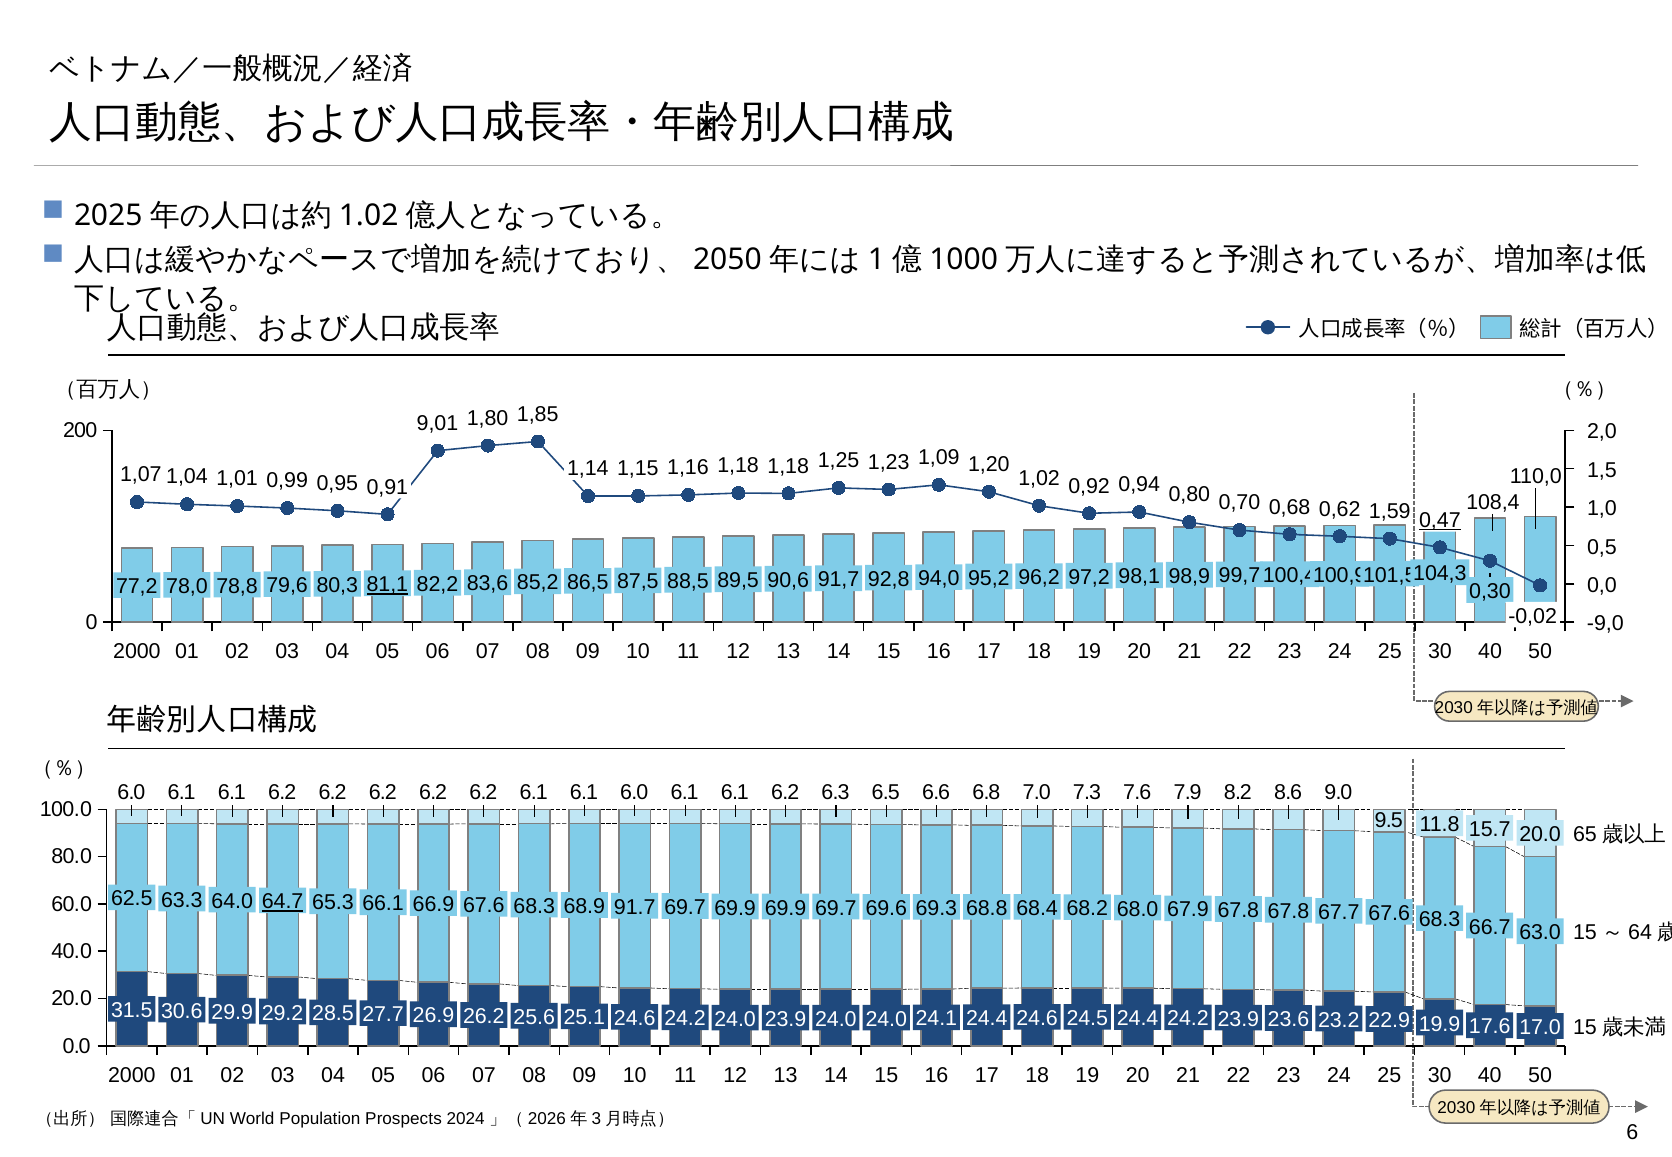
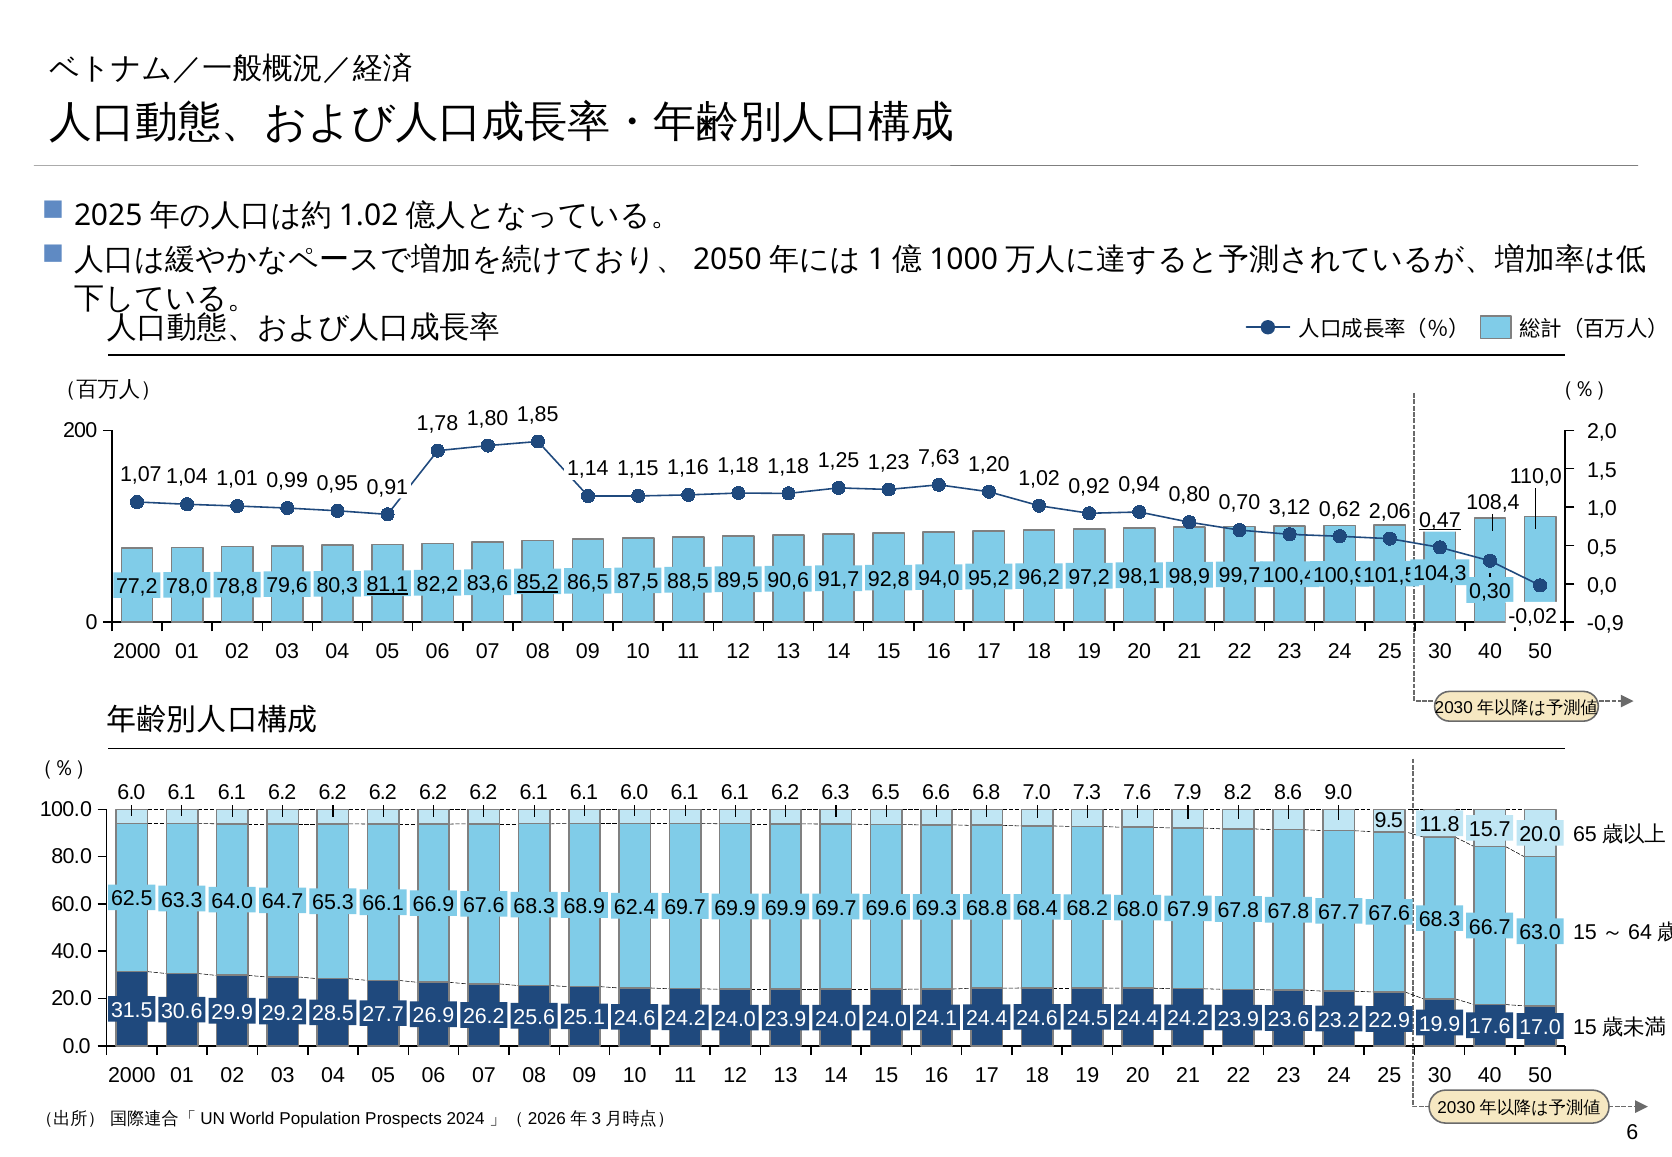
9,01: 9,01 -> 1,78
1,09: 1,09 -> 7,63
0,68: 0,68 -> 3,12
1,59: 1,59 -> 2,06
85,2 underline: none -> present
-9,0: -9,0 -> -0,9
64.7 underline: present -> none
91.7: 91.7 -> 62.4
